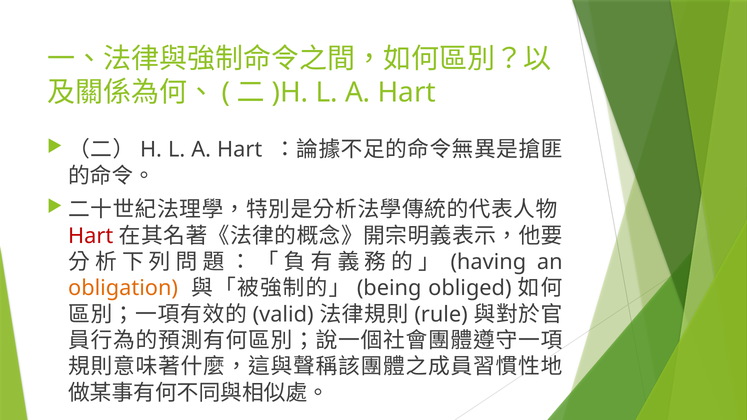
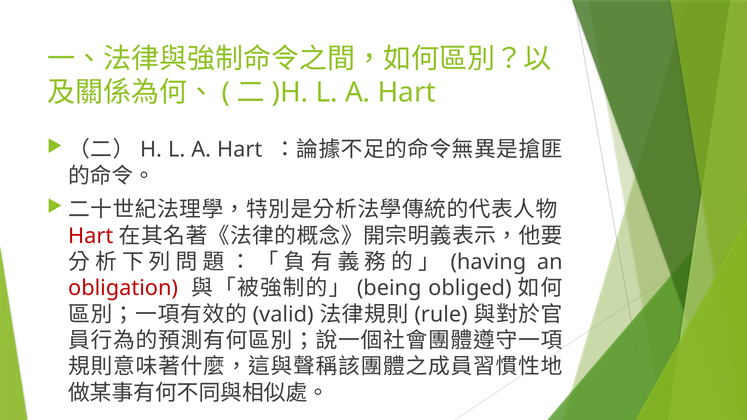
obligation colour: orange -> red
